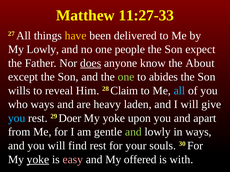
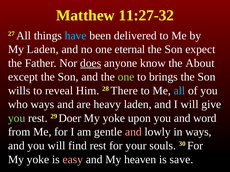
11:27-33: 11:27-33 -> 11:27-32
have colour: yellow -> light blue
My Lowly: Lowly -> Laden
people: people -> eternal
abides: abides -> brings
Claim: Claim -> There
you at (17, 118) colour: light blue -> light green
apart: apart -> word
and at (133, 132) colour: light green -> pink
yoke at (38, 160) underline: present -> none
offered: offered -> heaven
with: with -> save
